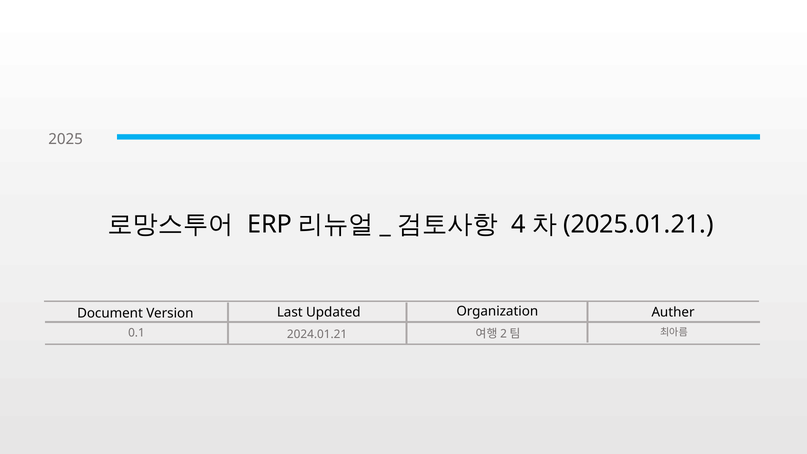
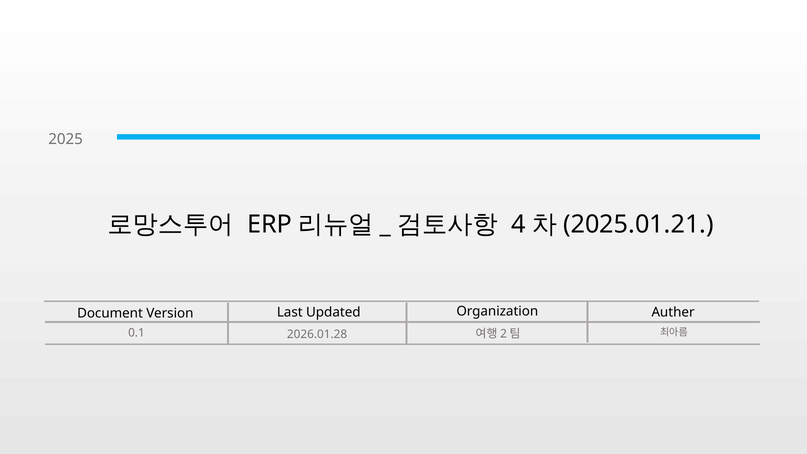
2024.01.21: 2024.01.21 -> 2026.01.28
